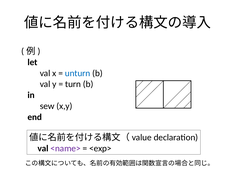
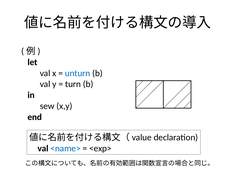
<name> colour: purple -> blue
